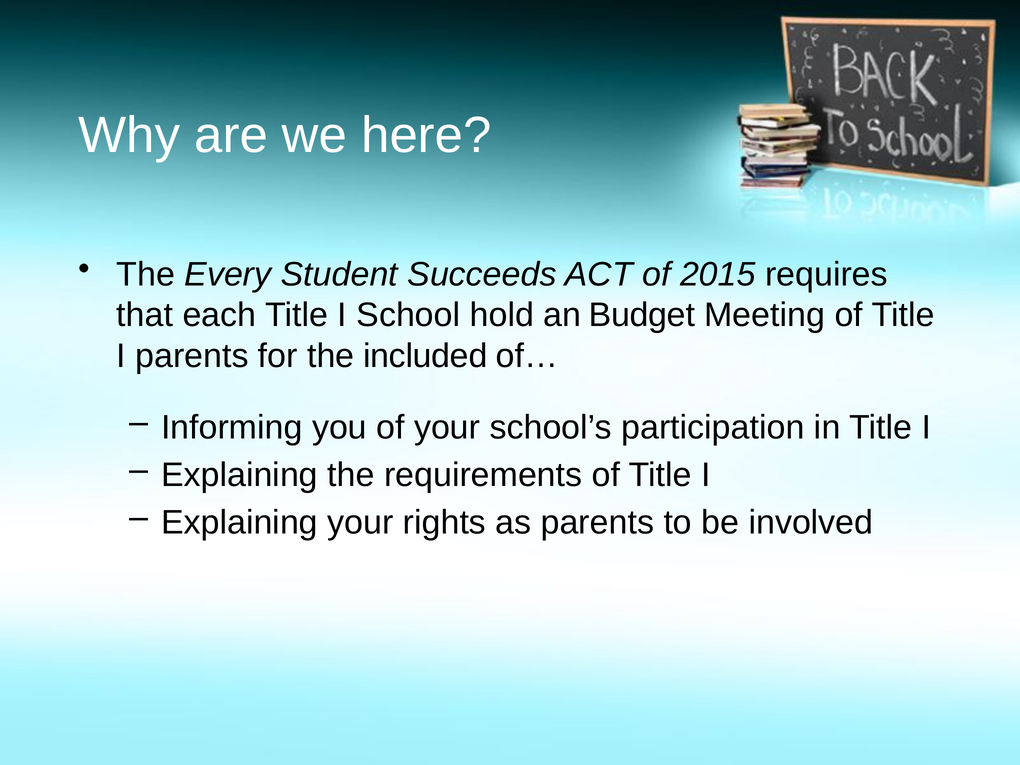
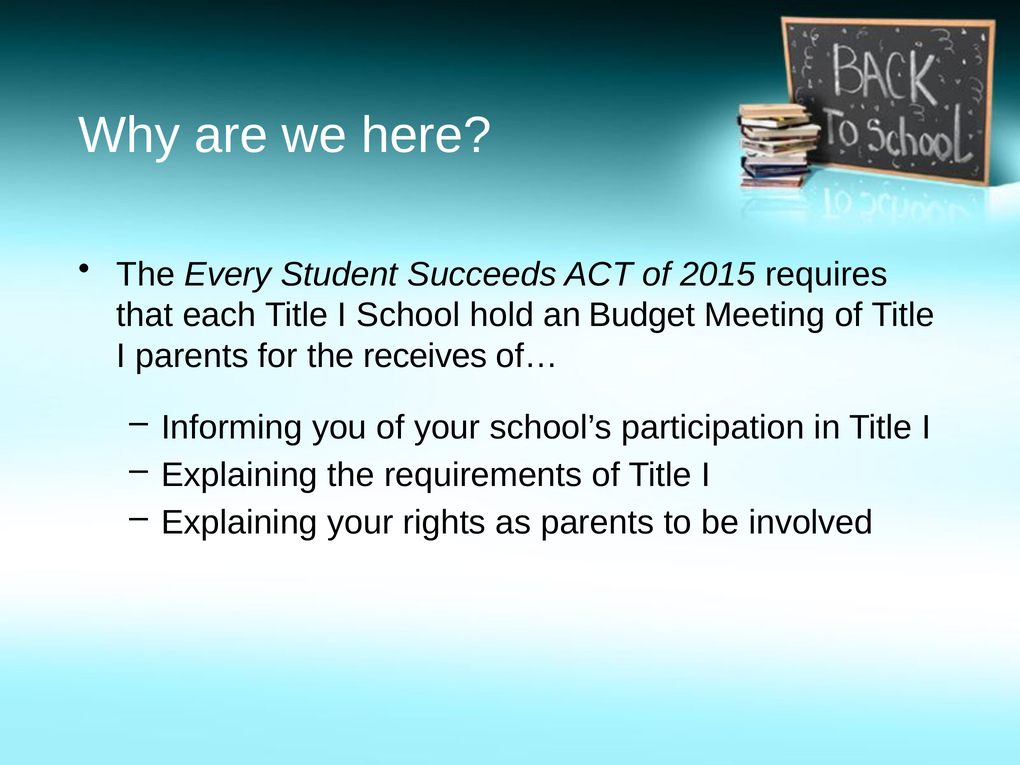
included: included -> receives
